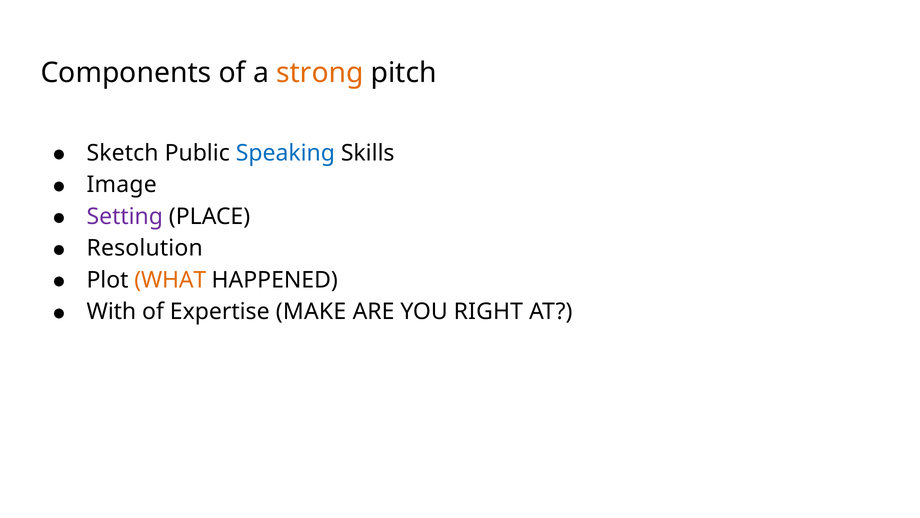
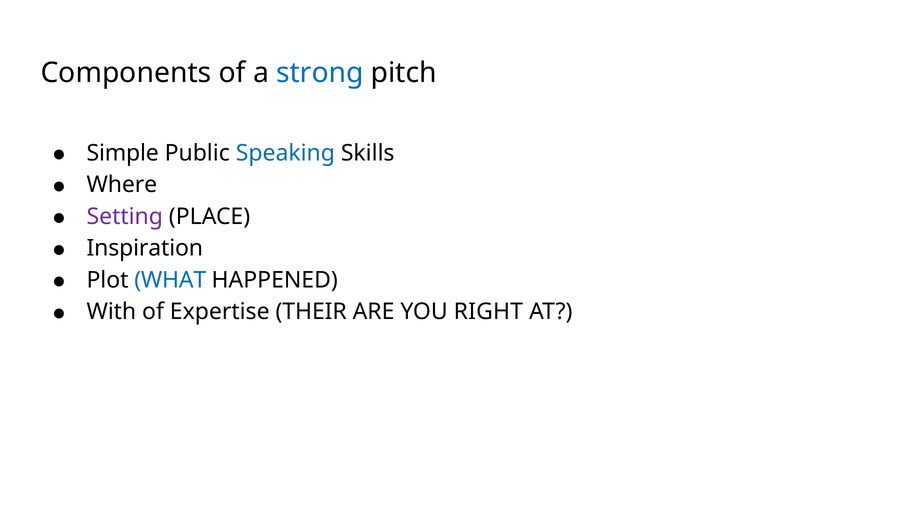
strong colour: orange -> blue
Sketch: Sketch -> Simple
Image: Image -> Where
Resolution: Resolution -> Inspiration
WHAT colour: orange -> blue
MAKE: MAKE -> THEIR
